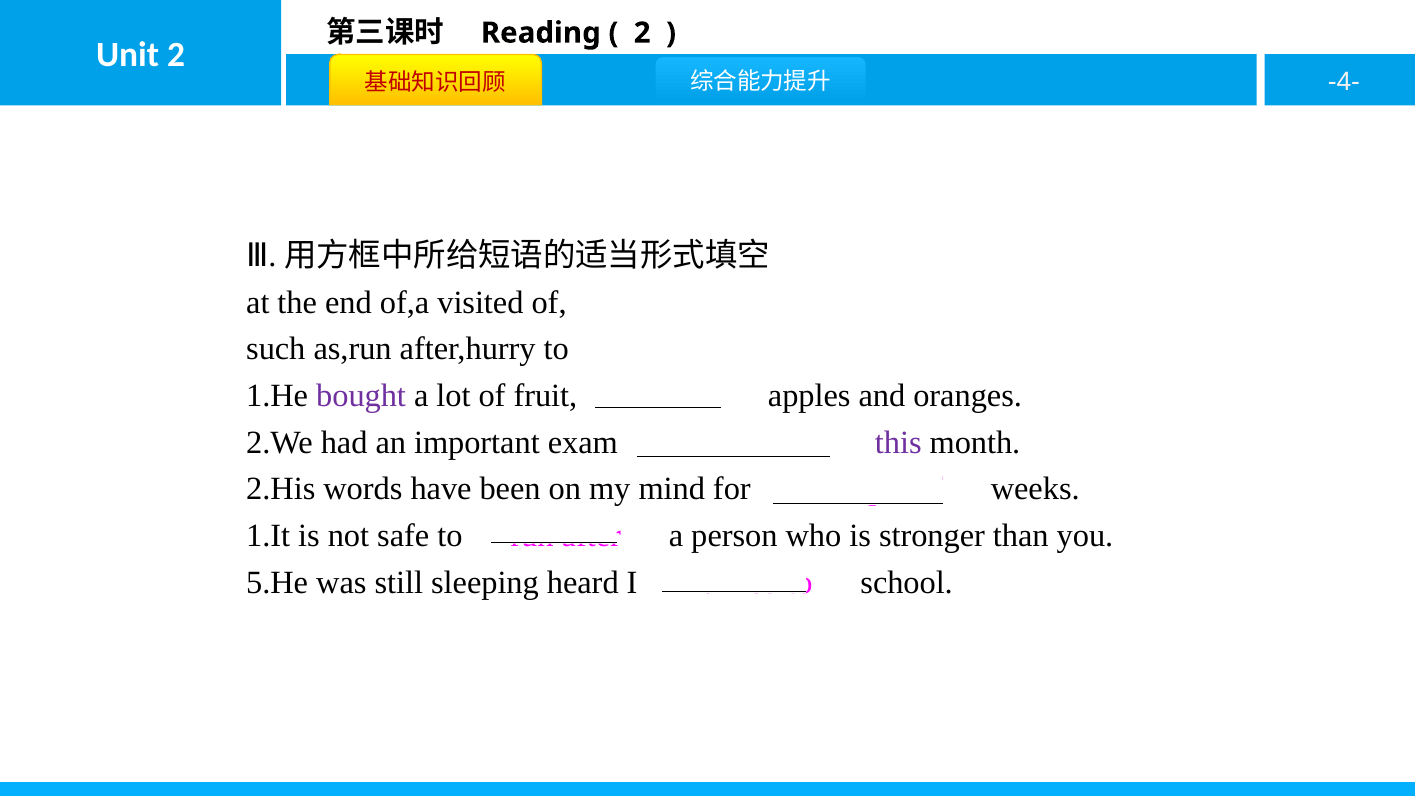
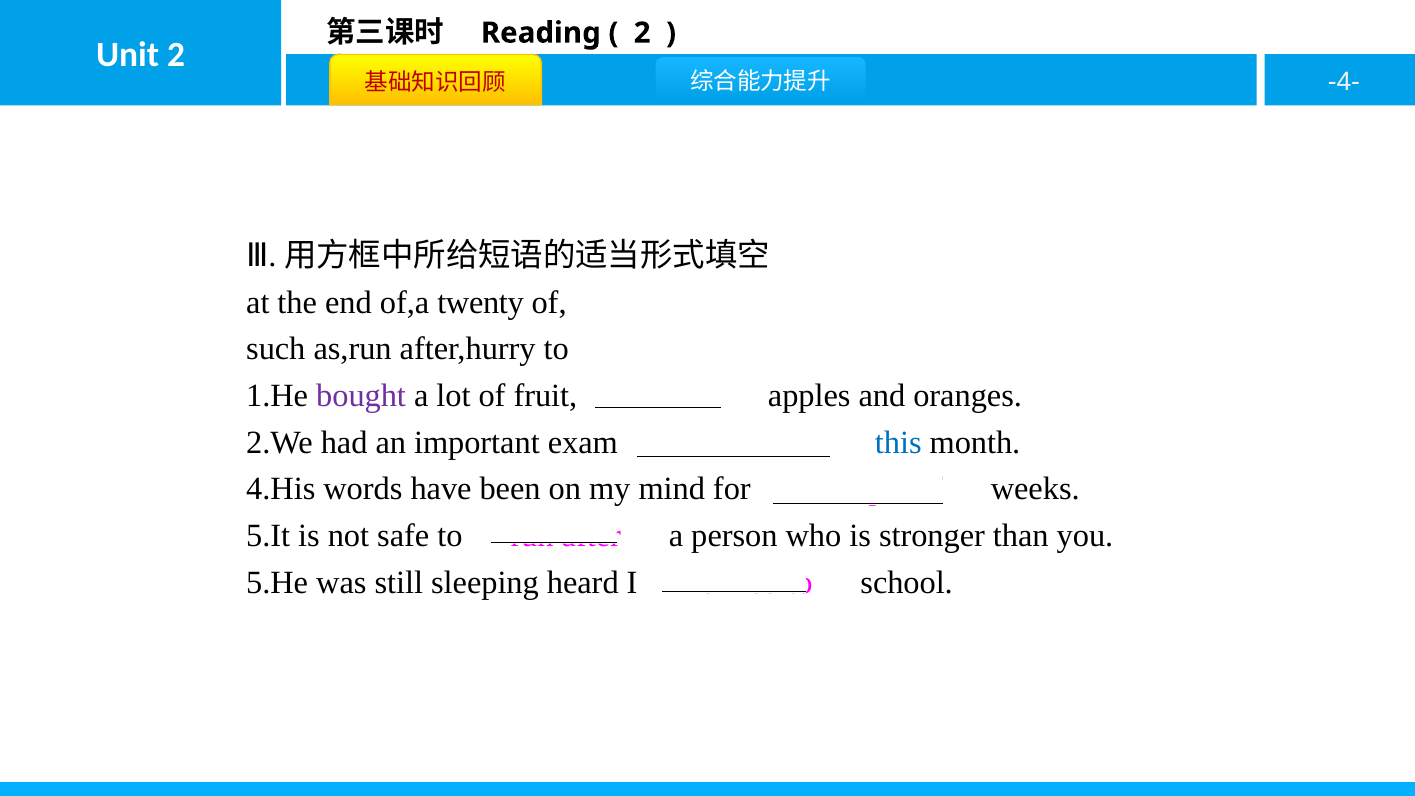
visited: visited -> twenty
this colour: purple -> blue
2.His: 2.His -> 4.His
1.It: 1.It -> 5.It
